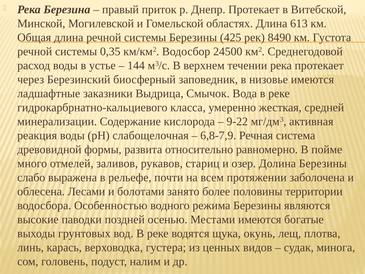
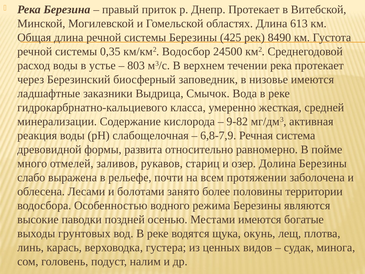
144: 144 -> 803
9-22: 9-22 -> 9-82
